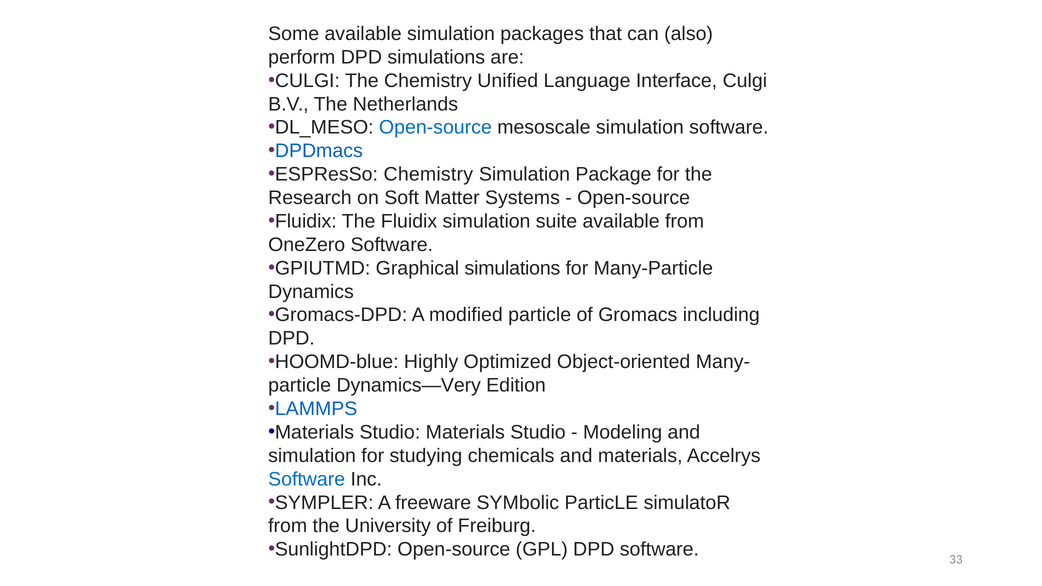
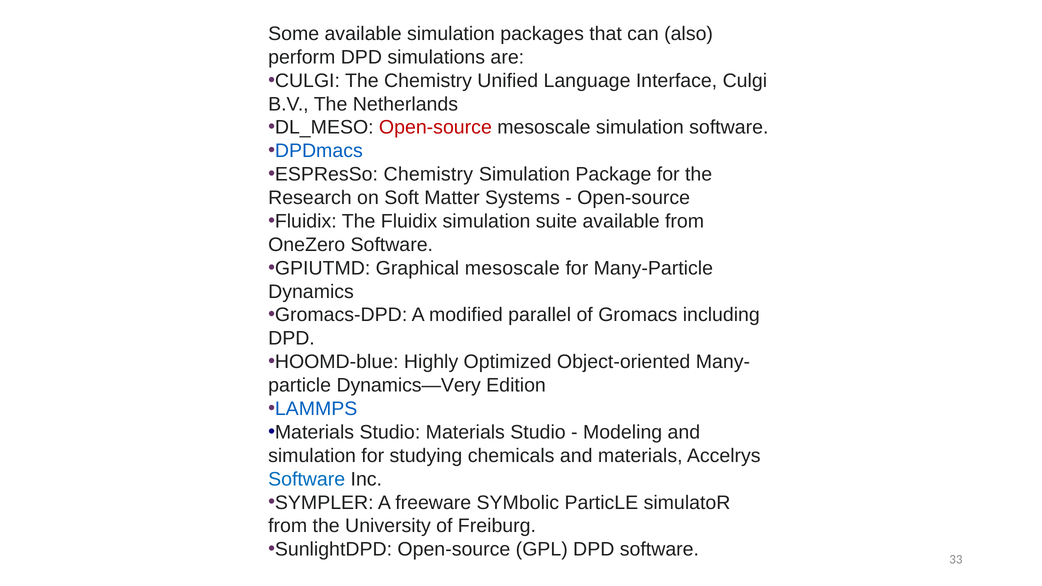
Open-source at (435, 128) colour: blue -> red
Graphical simulations: simulations -> mesoscale
modified particle: particle -> parallel
